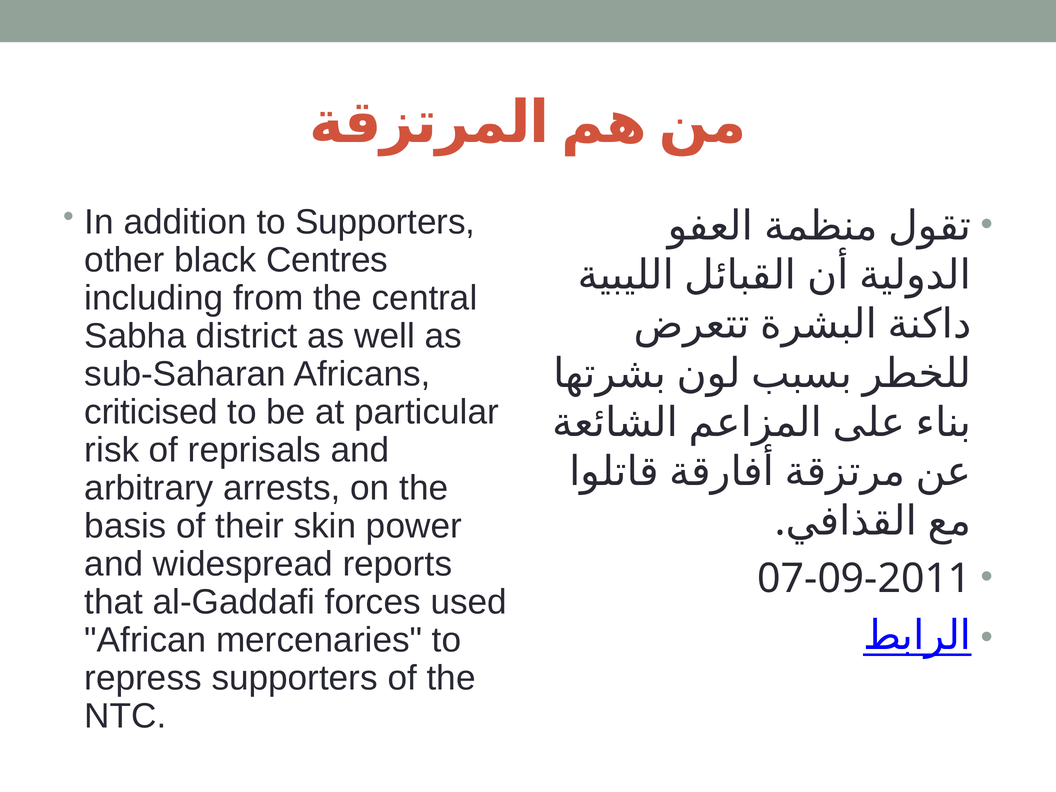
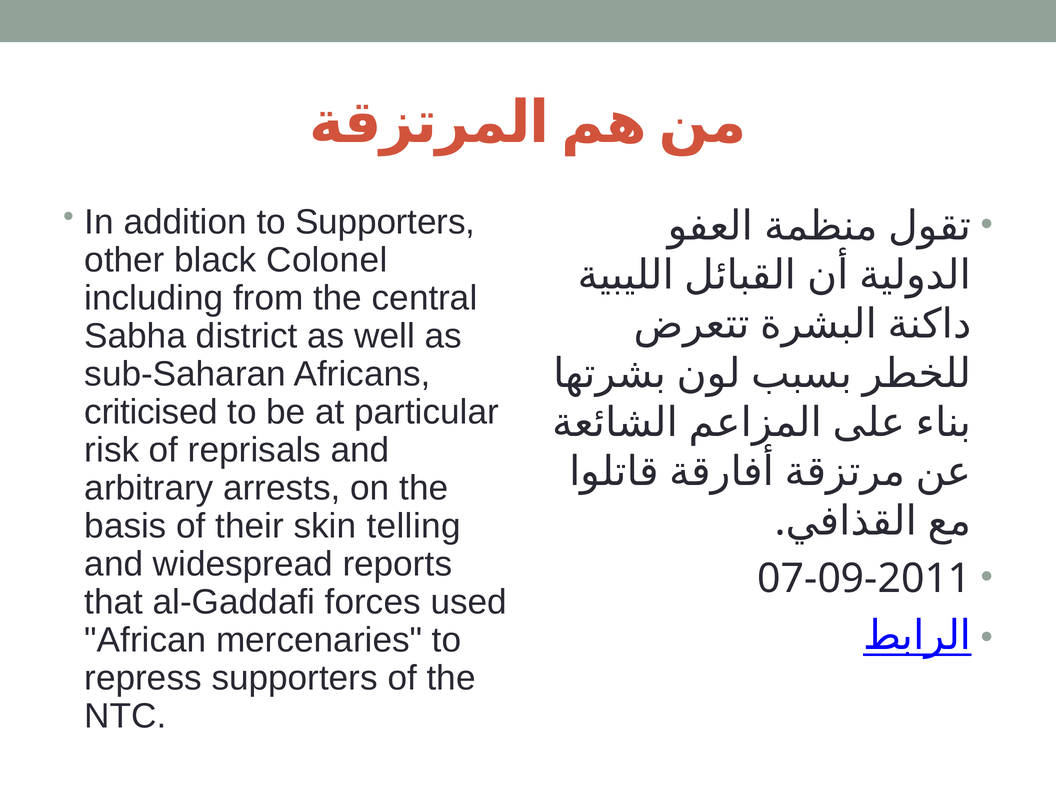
Centres: Centres -> Colonel
power: power -> telling
